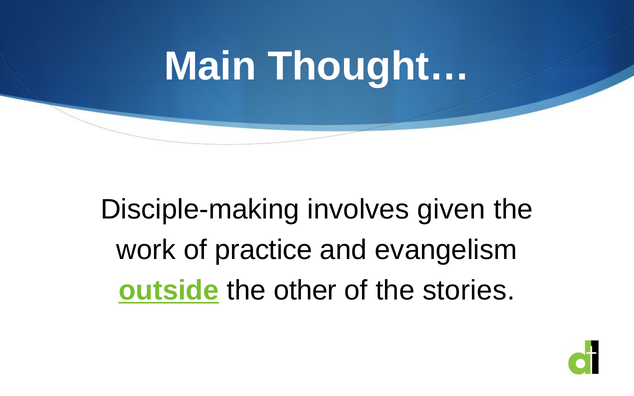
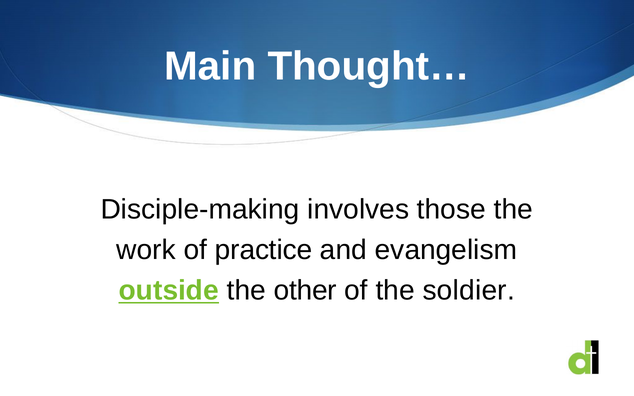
given: given -> those
stories: stories -> soldier
